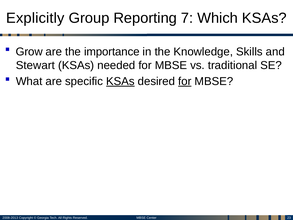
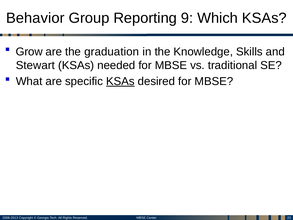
Explicitly: Explicitly -> Behavior
7: 7 -> 9
importance: importance -> graduation
for at (185, 81) underline: present -> none
